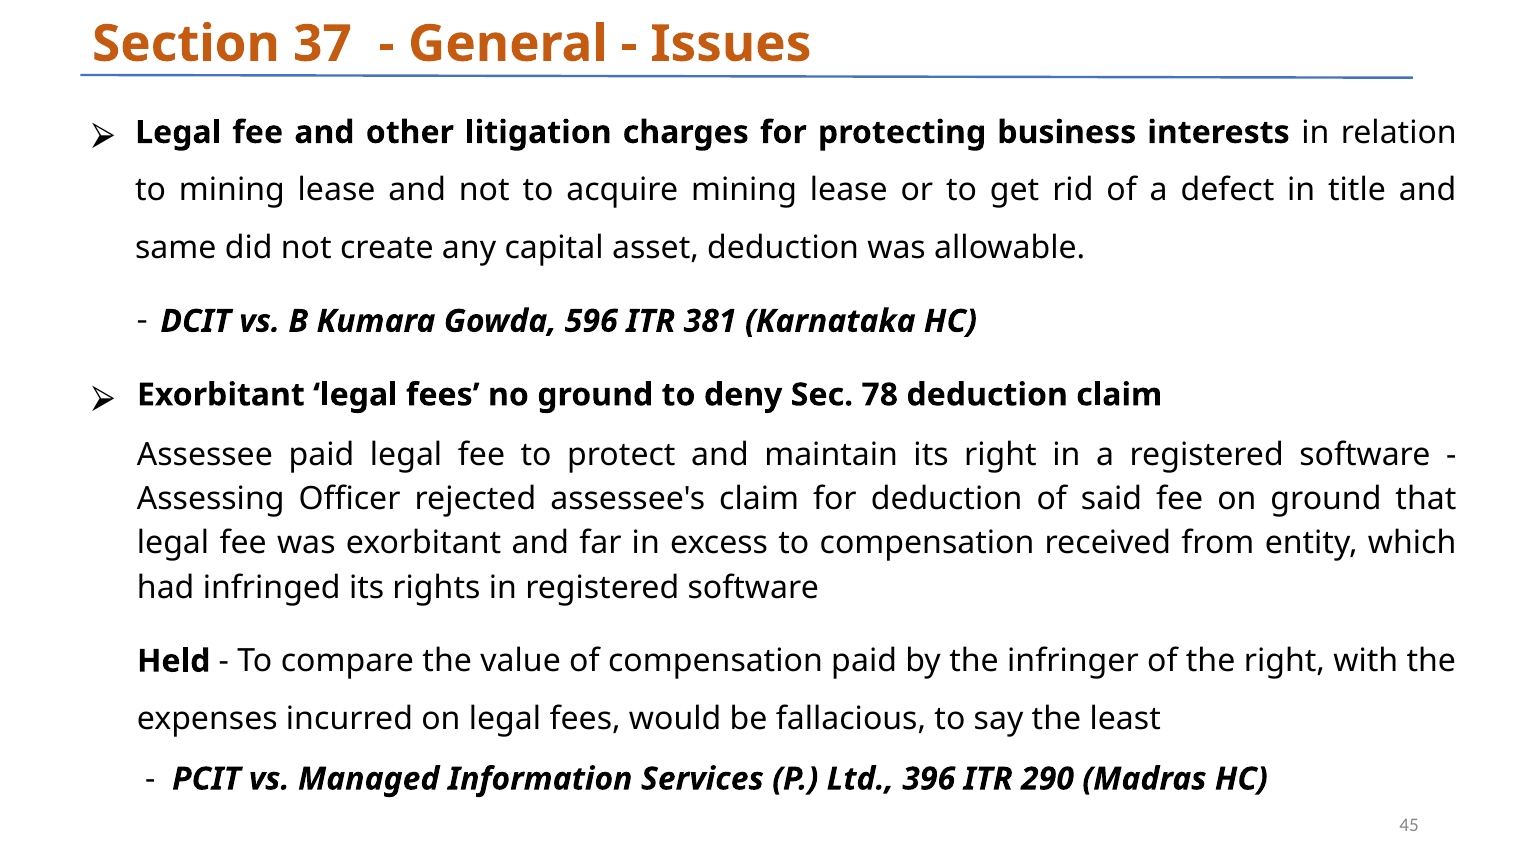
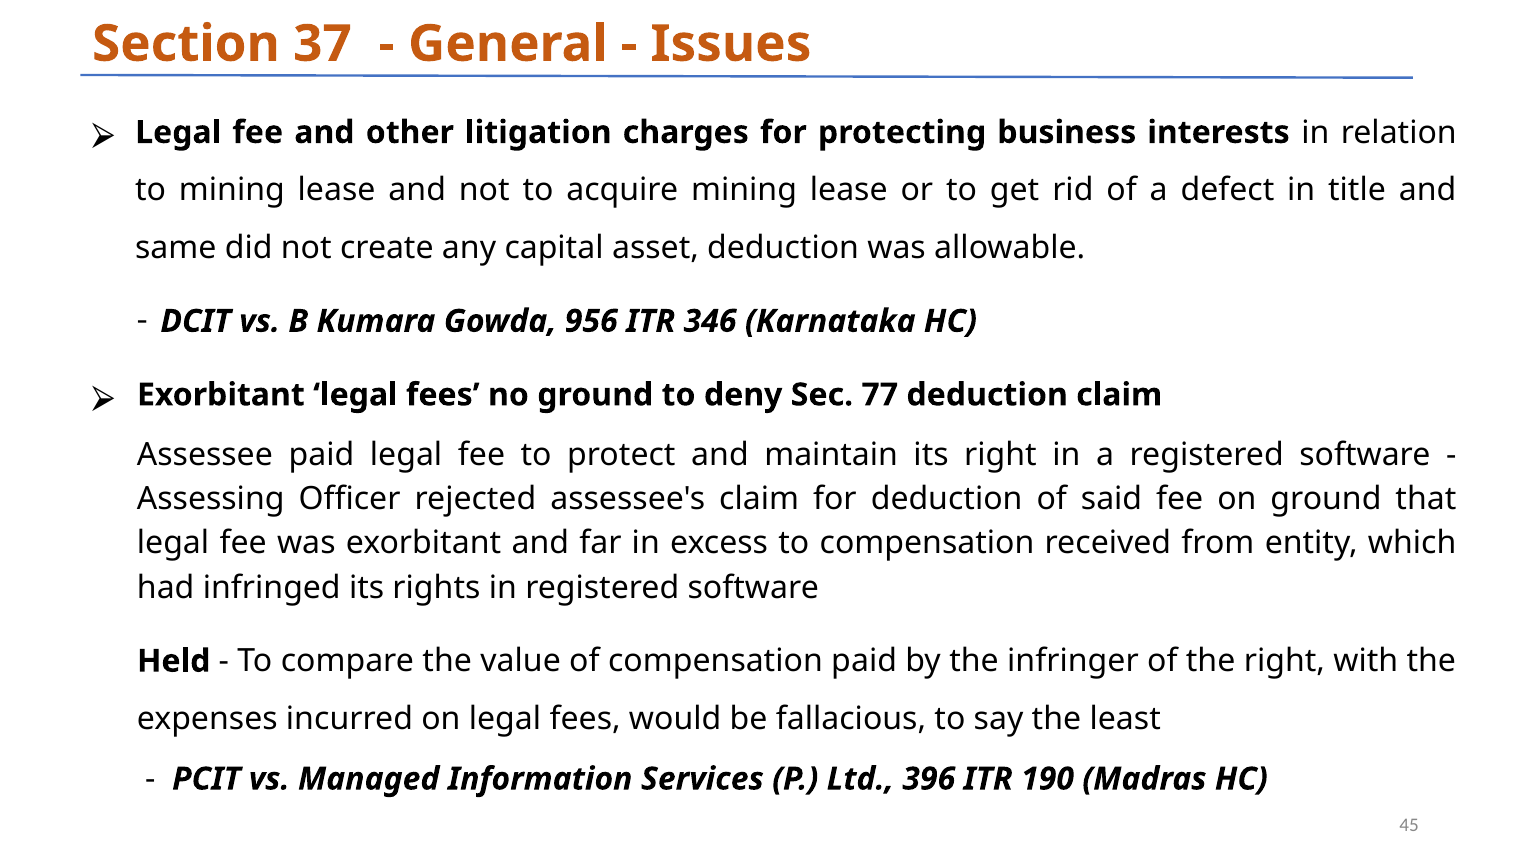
596: 596 -> 956
381: 381 -> 346
78: 78 -> 77
290: 290 -> 190
